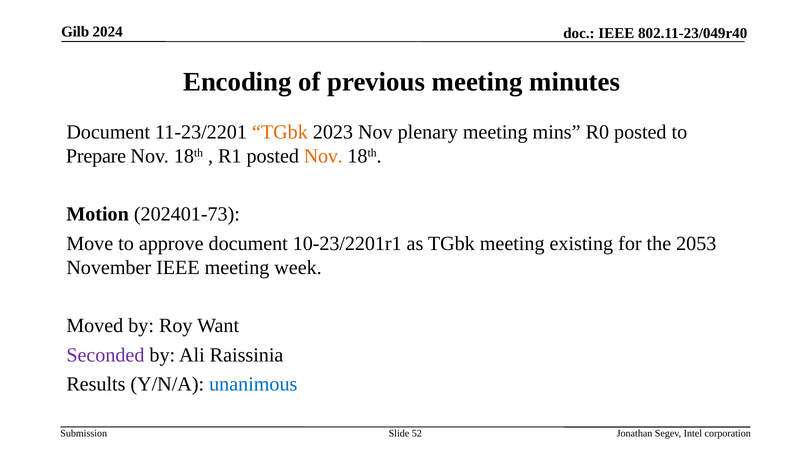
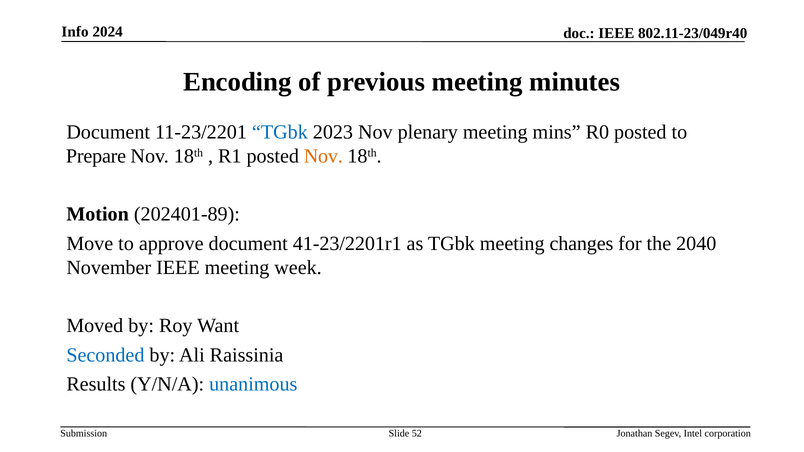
Gilb: Gilb -> Info
TGbk at (280, 132) colour: orange -> blue
202401-73: 202401-73 -> 202401-89
10-23/2201r1: 10-23/2201r1 -> 41-23/2201r1
existing: existing -> changes
2053: 2053 -> 2040
Seconded colour: purple -> blue
